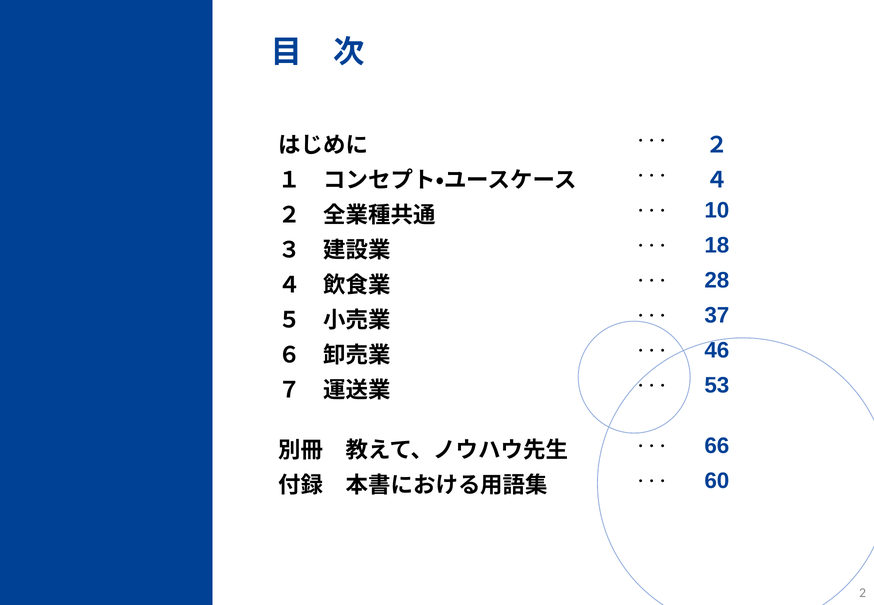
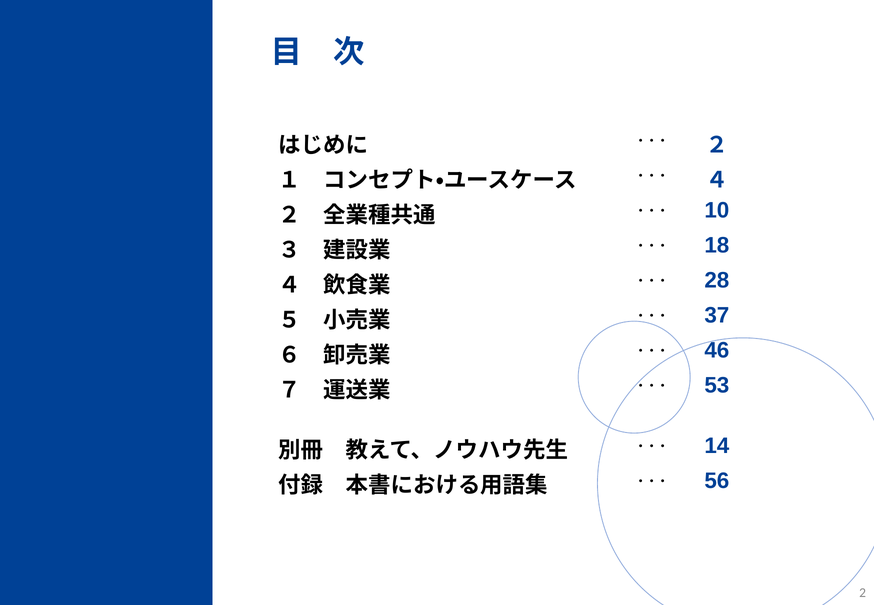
66: 66 -> 14
60: 60 -> 56
